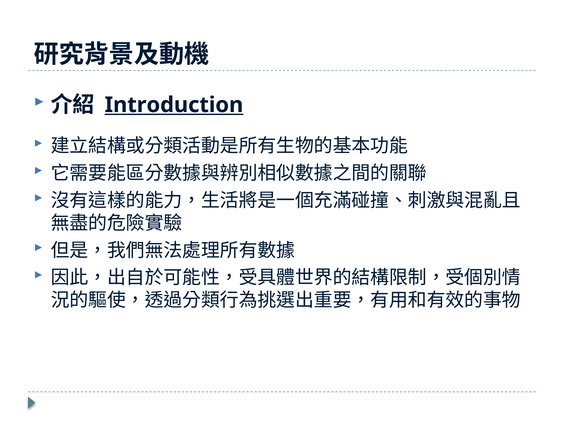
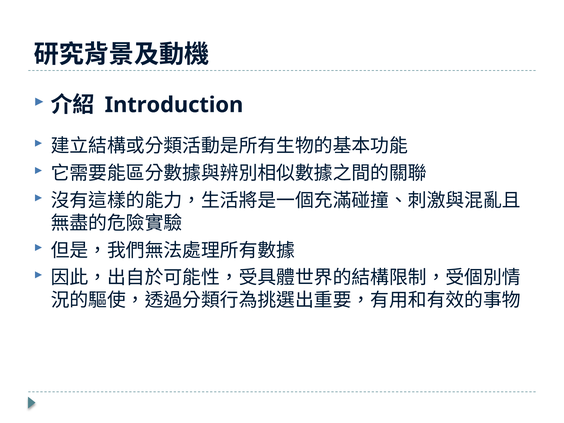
Introduction underline: present -> none
